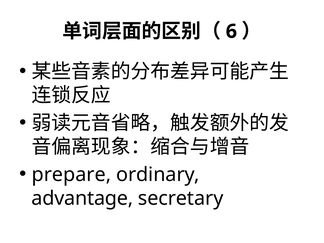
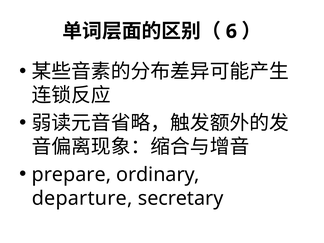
advantage: advantage -> departure
